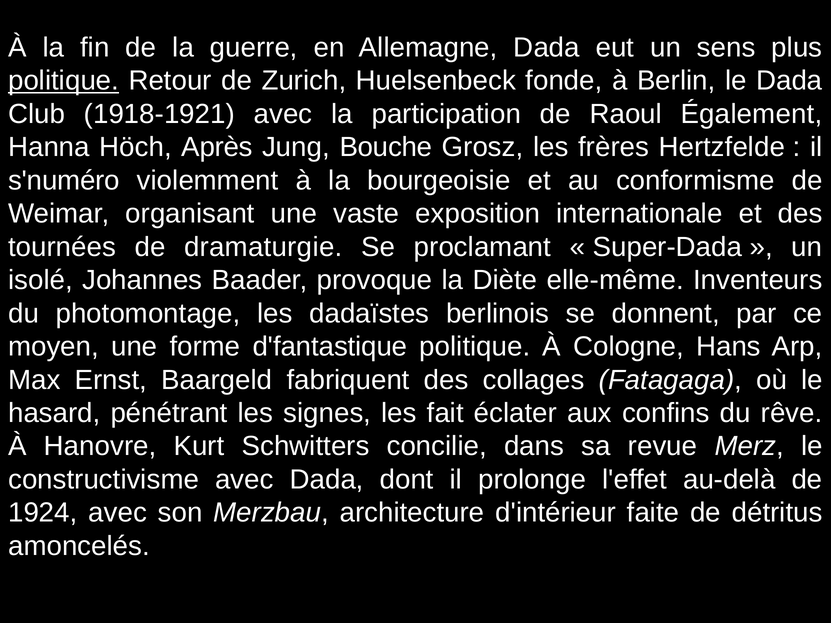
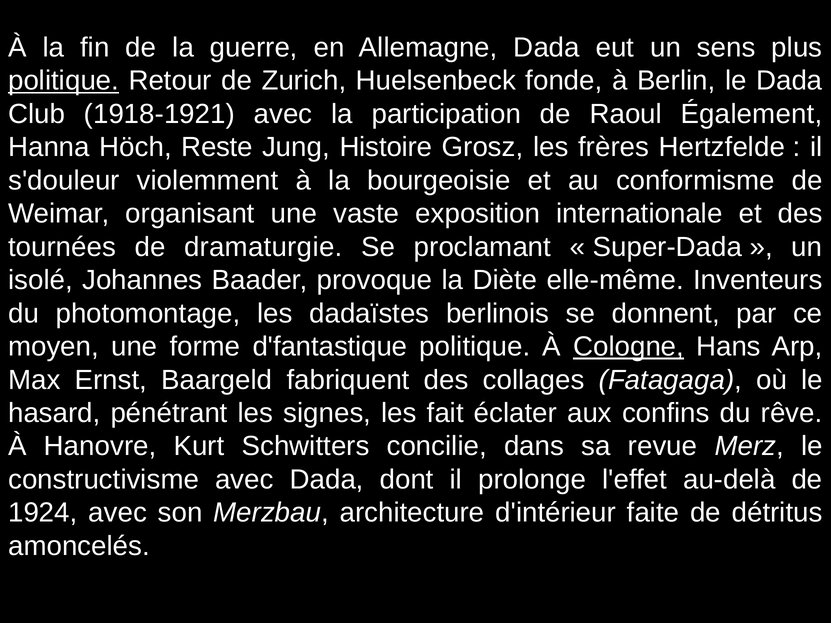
Après: Après -> Reste
Bouche: Bouche -> Histoire
s'numéro: s'numéro -> s'douleur
Cologne underline: none -> present
